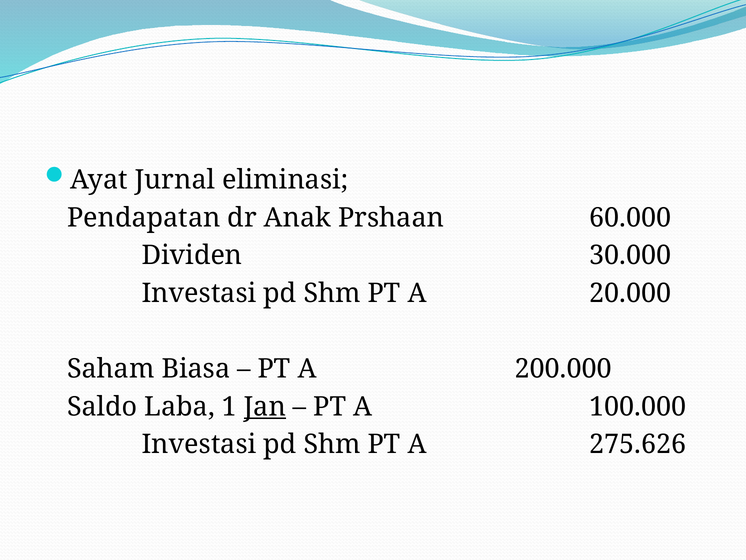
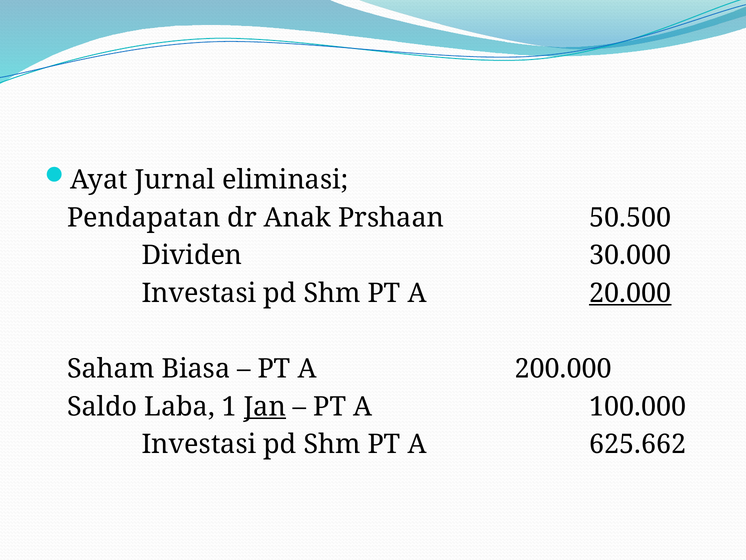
60.000: 60.000 -> 50.500
20.000 underline: none -> present
275.626: 275.626 -> 625.662
